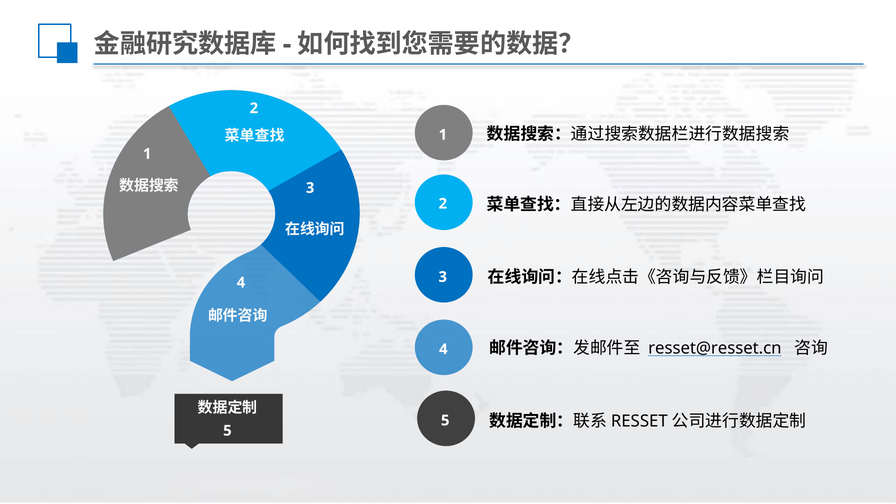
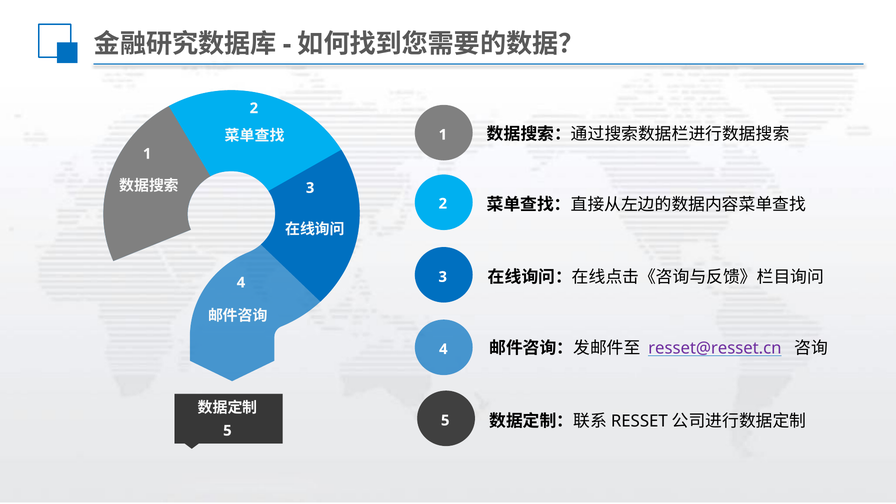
resset@resset.cn colour: black -> purple
